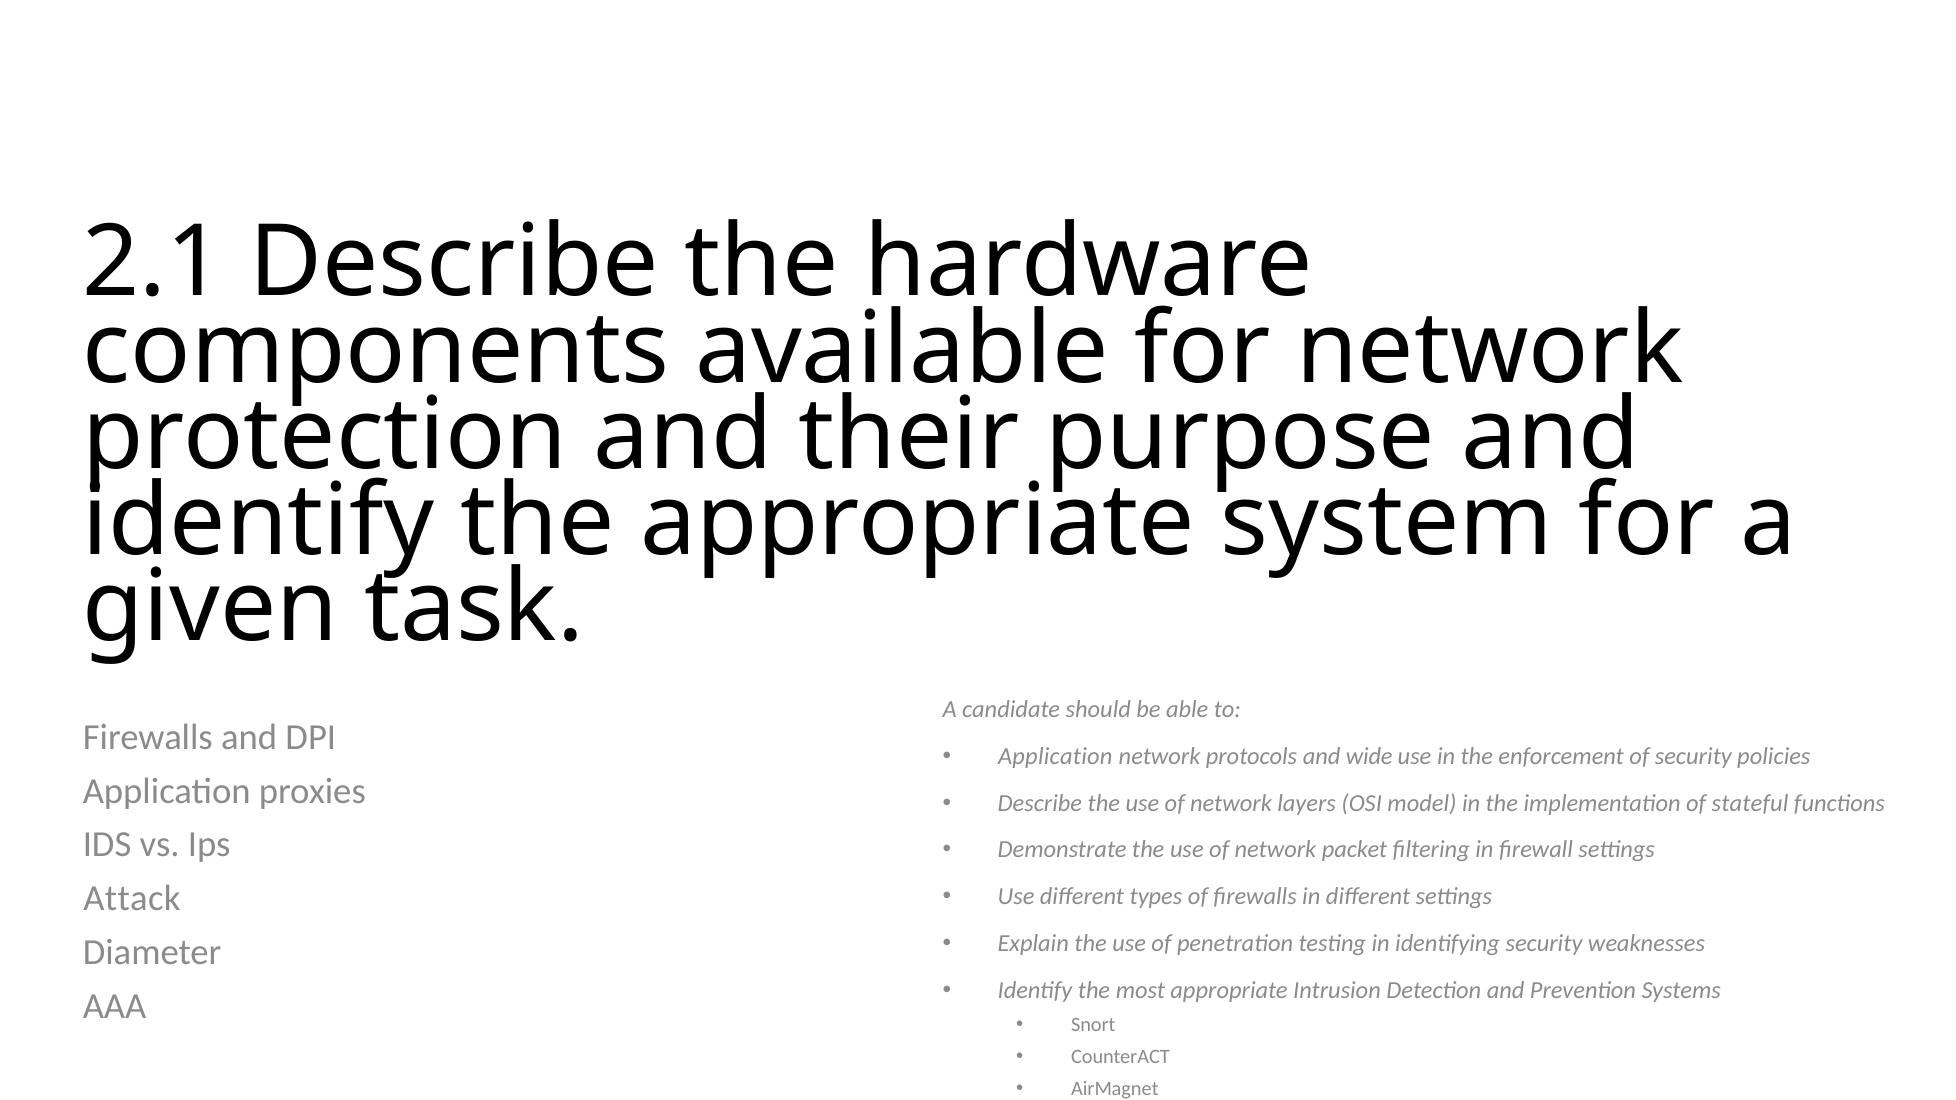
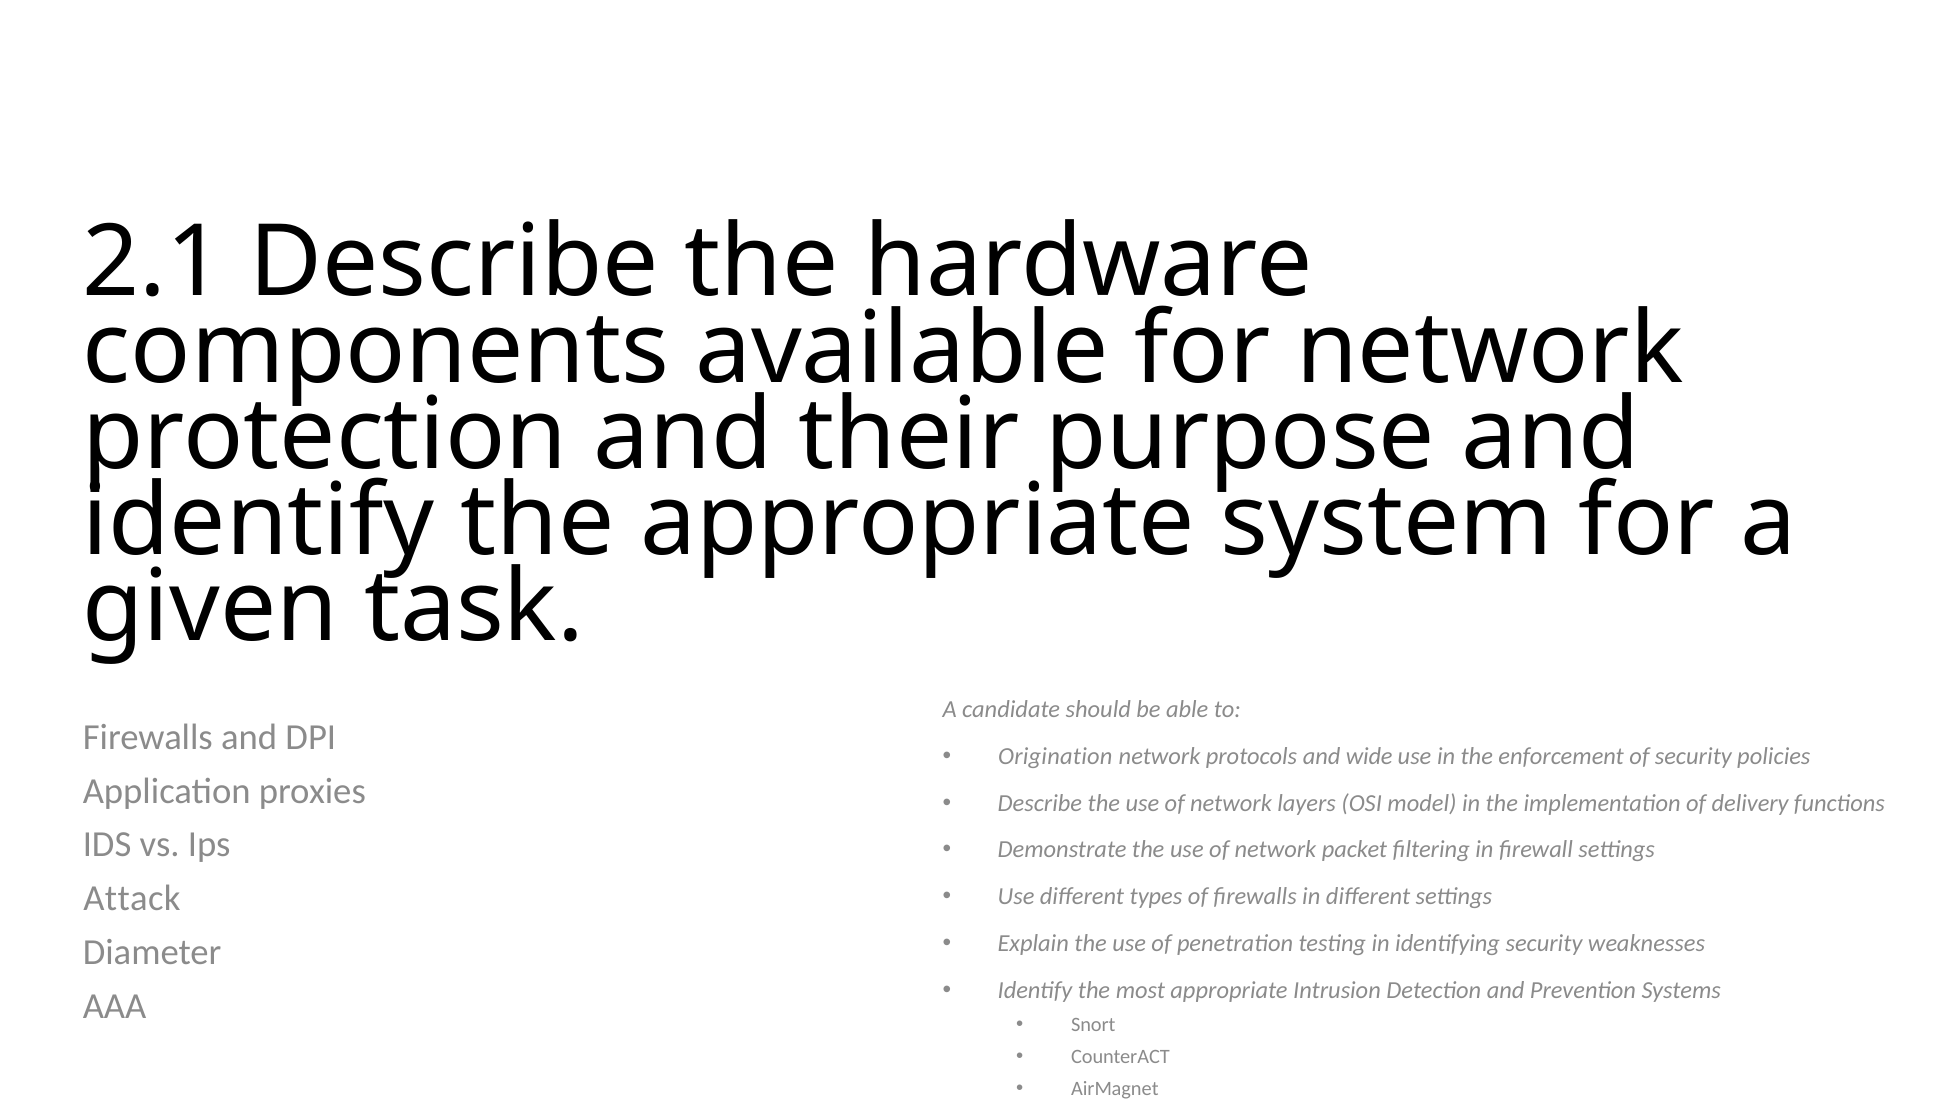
Application at (1055, 757): Application -> Origination
stateful: stateful -> delivery
